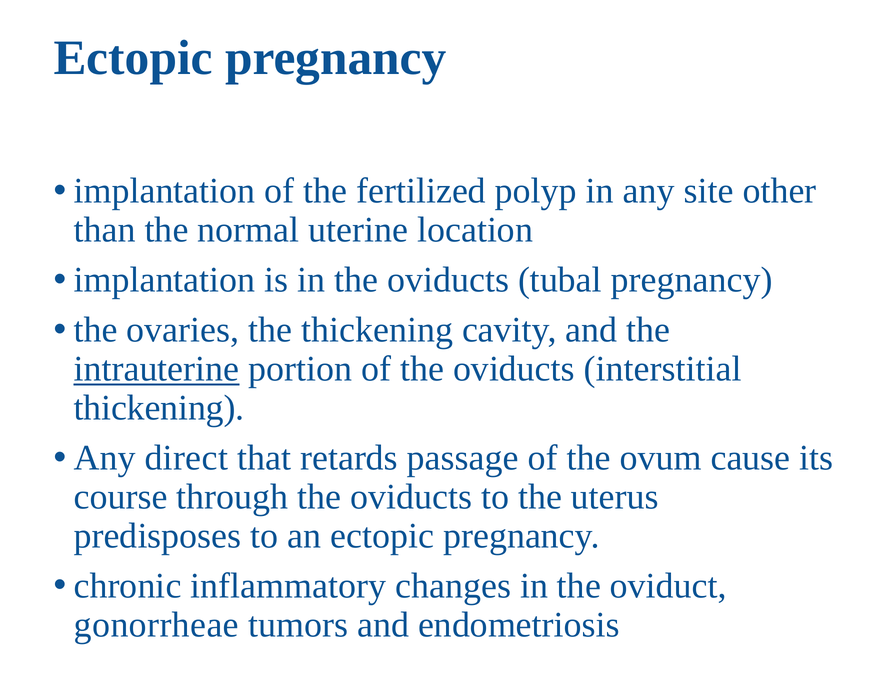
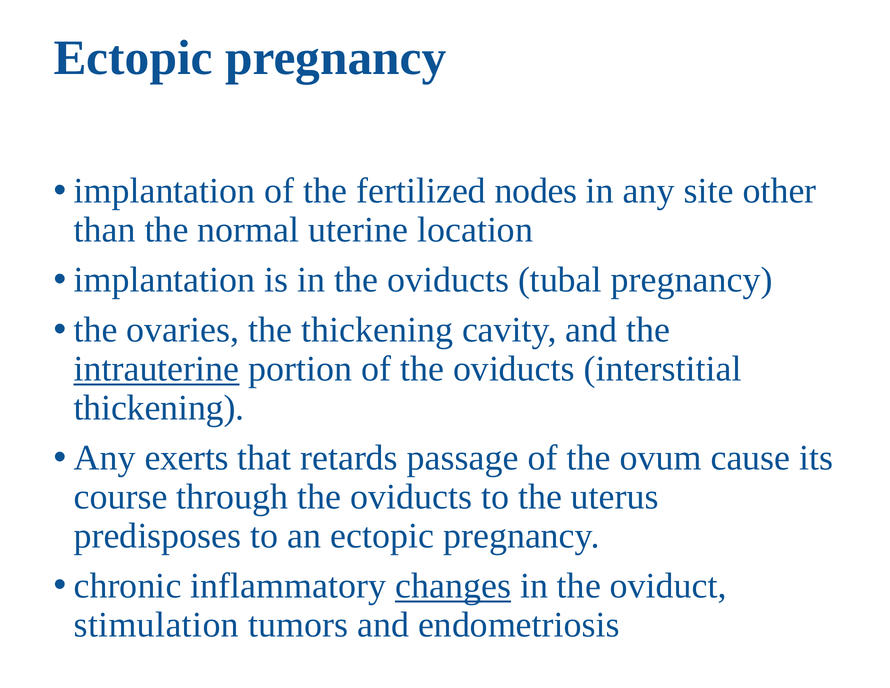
polyp: polyp -> nodes
direct: direct -> exerts
changes underline: none -> present
gonorrheae: gonorrheae -> stimulation
